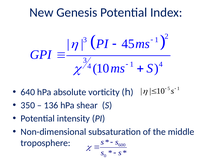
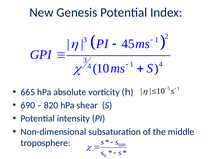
640: 640 -> 665
350: 350 -> 690
136: 136 -> 820
